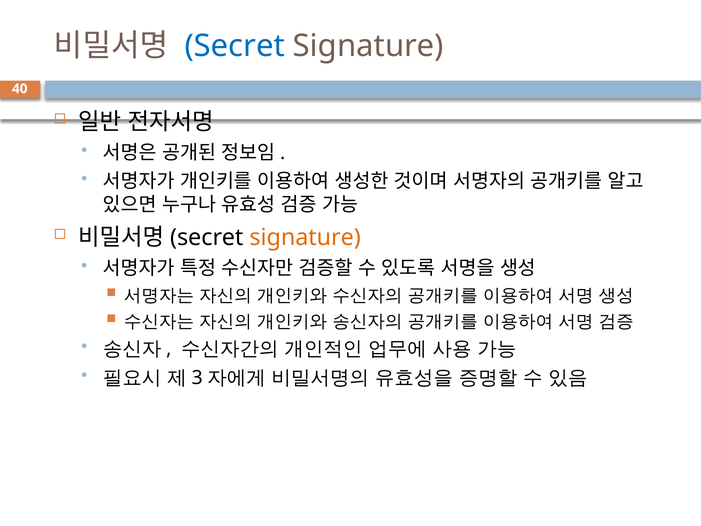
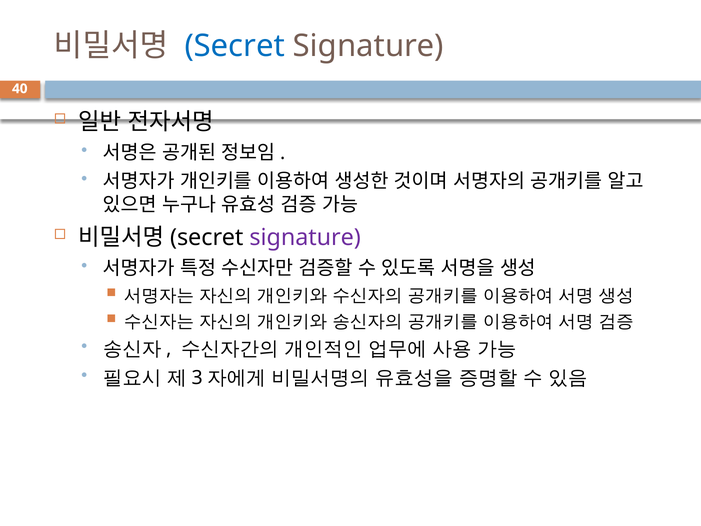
signature at (305, 238) colour: orange -> purple
